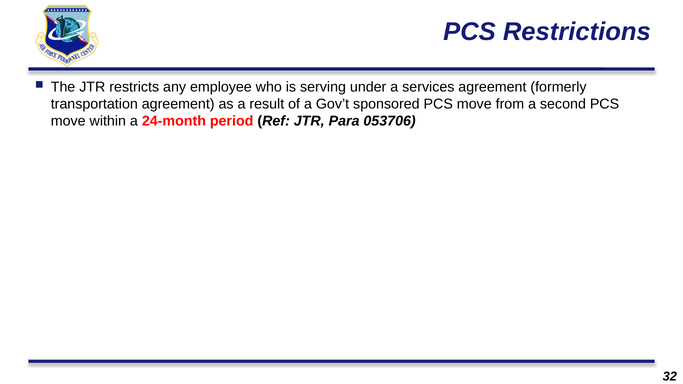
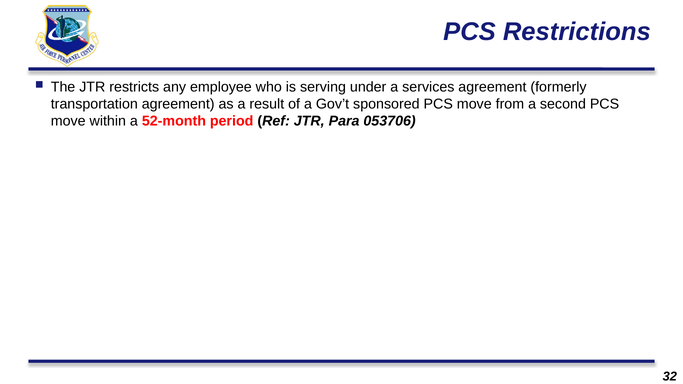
24-month: 24-month -> 52-month
